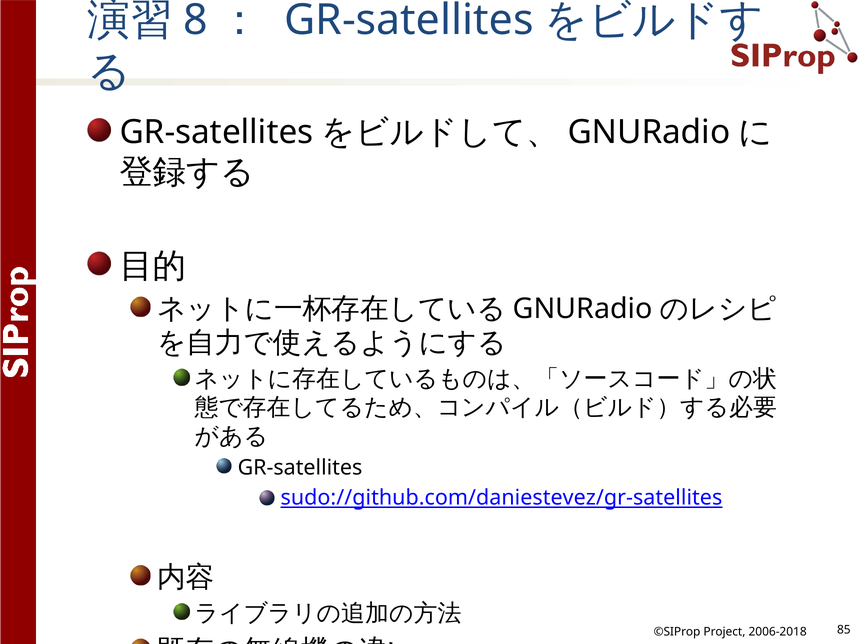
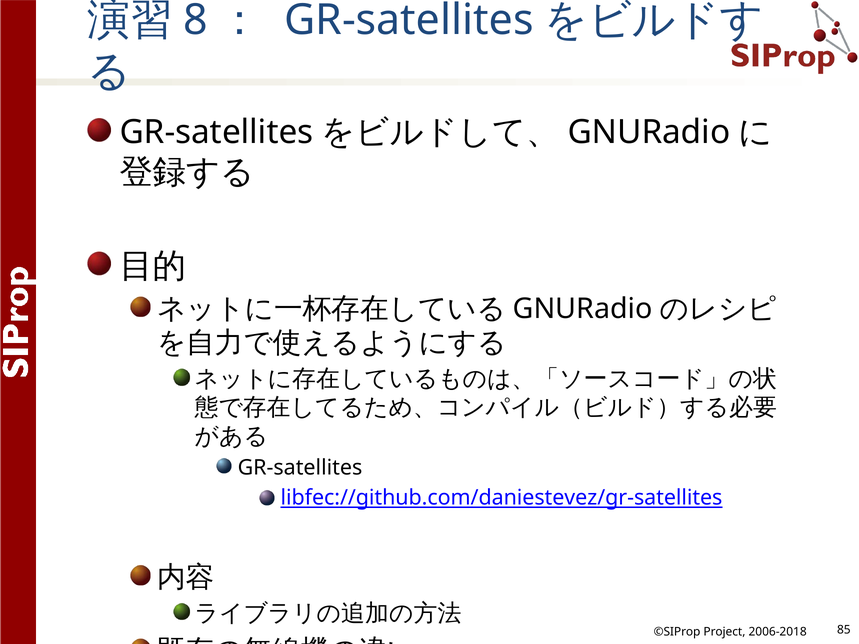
sudo://github.com/daniestevez/gr-satellites: sudo://github.com/daniestevez/gr-satellites -> libfec://github.com/daniestevez/gr-satellites
